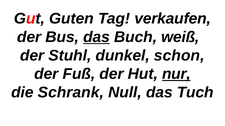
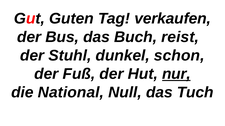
das at (97, 37) underline: present -> none
weiß: weiß -> reist
Schrank: Schrank -> National
